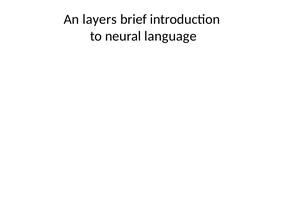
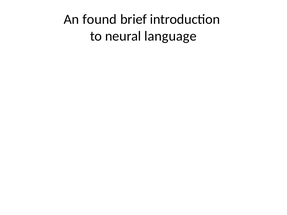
layers: layers -> found
